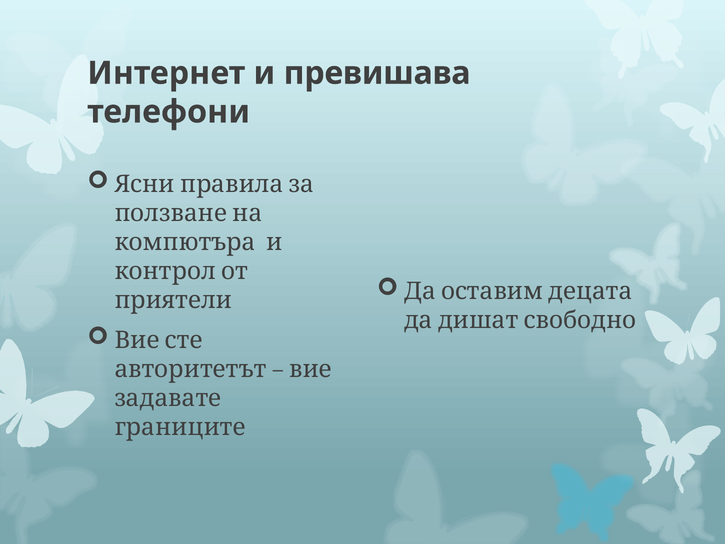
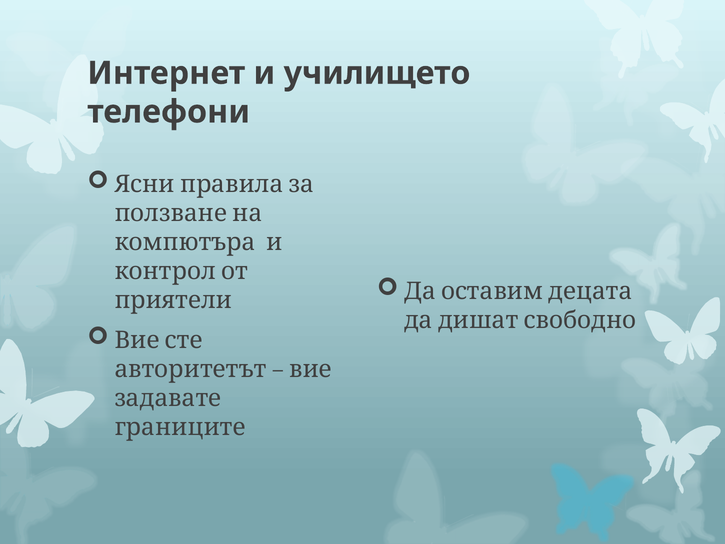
превишава: превишава -> училището
